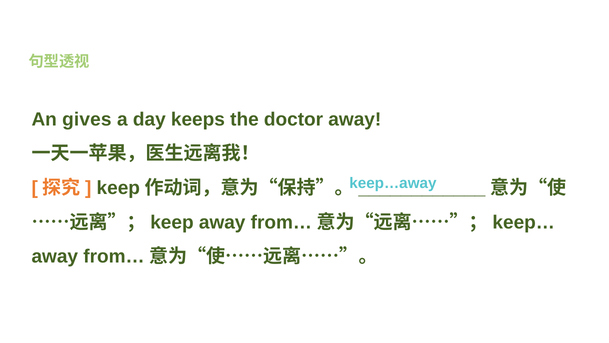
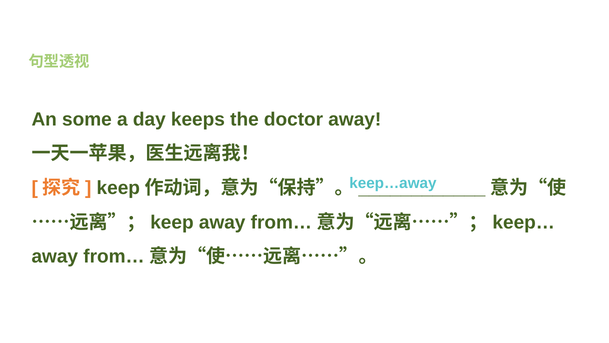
gives: gives -> some
